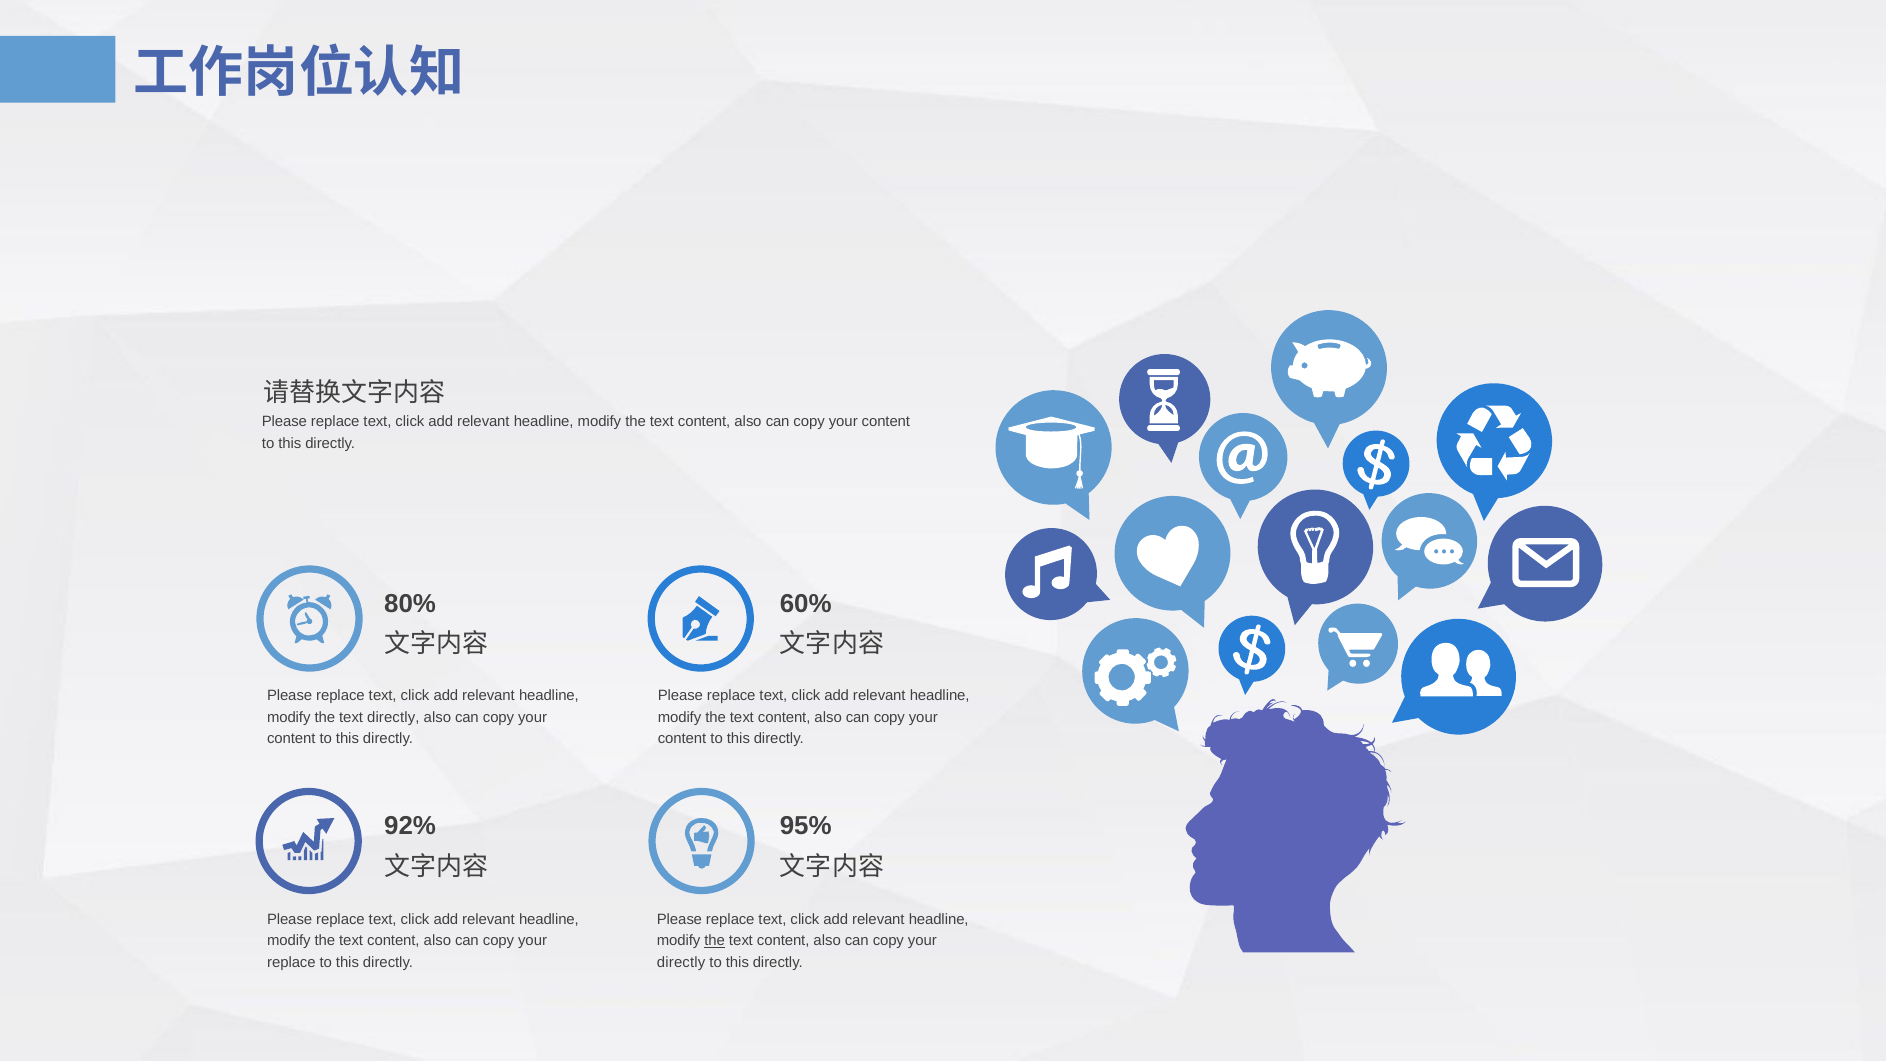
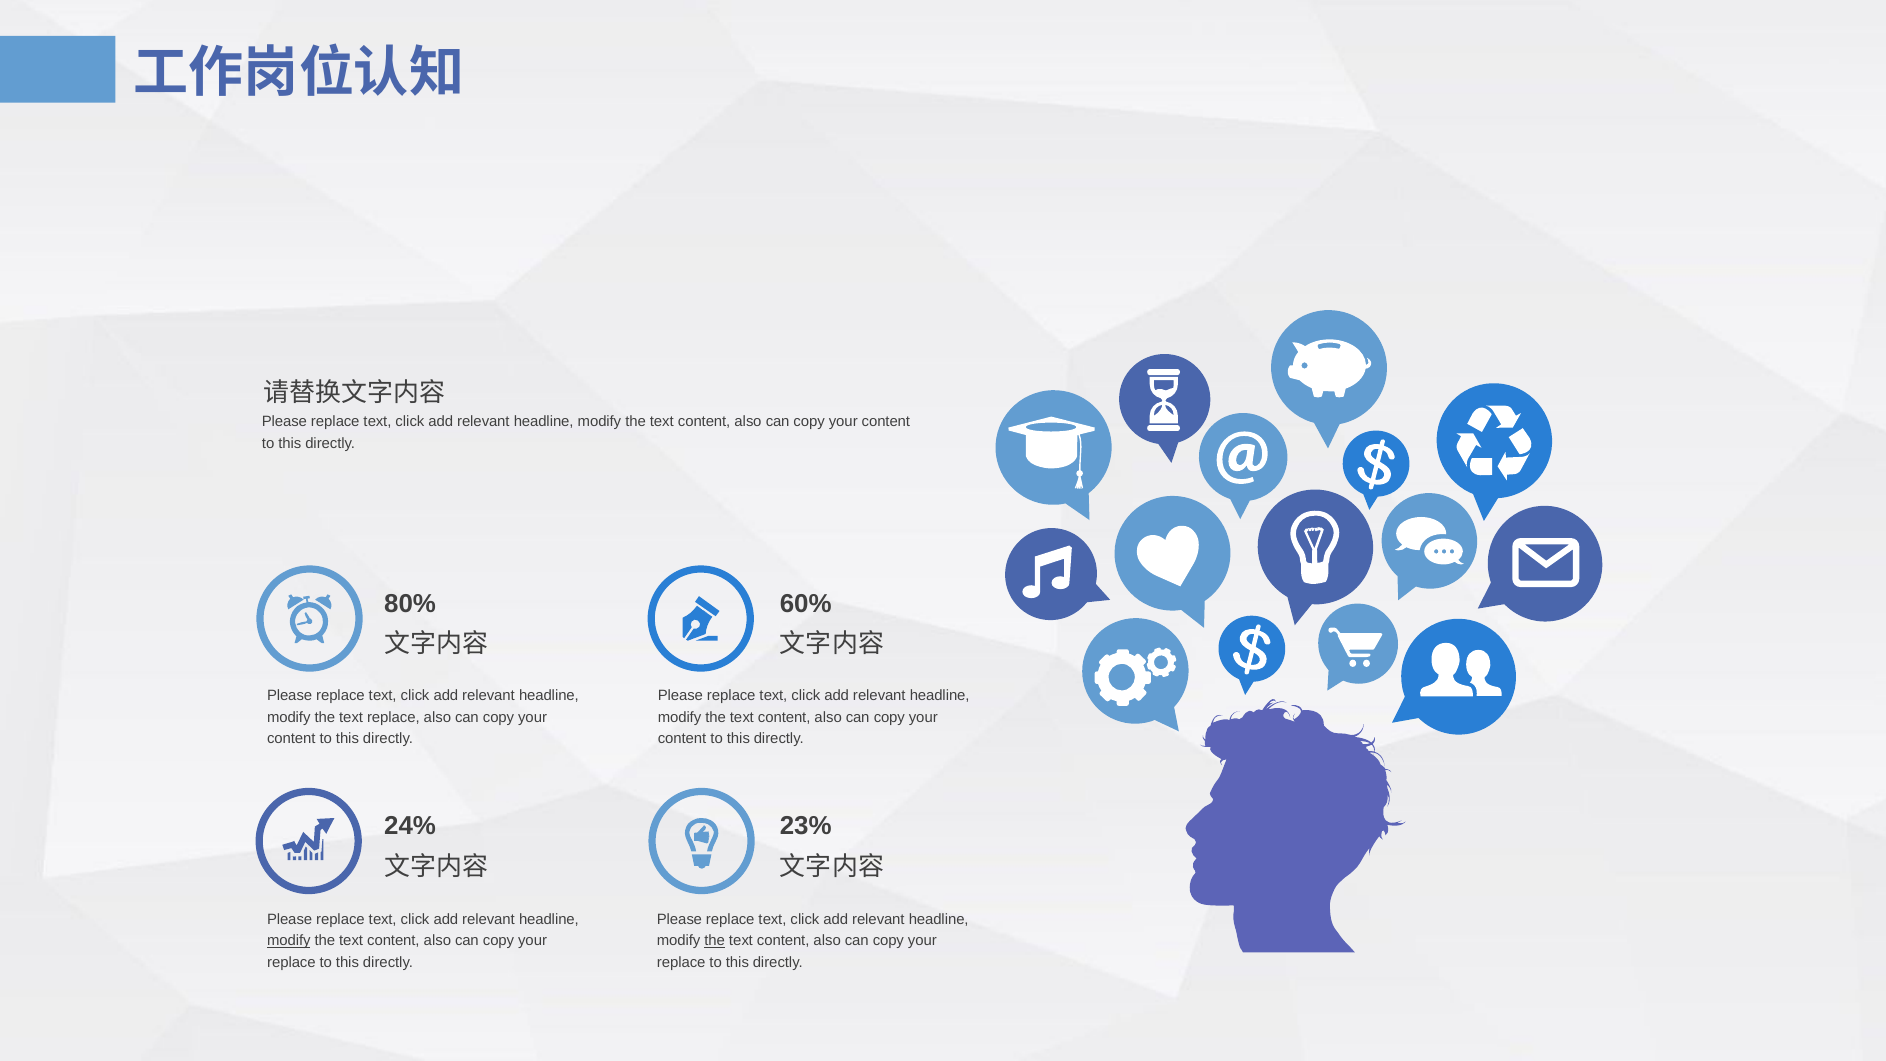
text directly: directly -> replace
92%: 92% -> 24%
95%: 95% -> 23%
modify at (289, 941) underline: none -> present
directly at (681, 962): directly -> replace
